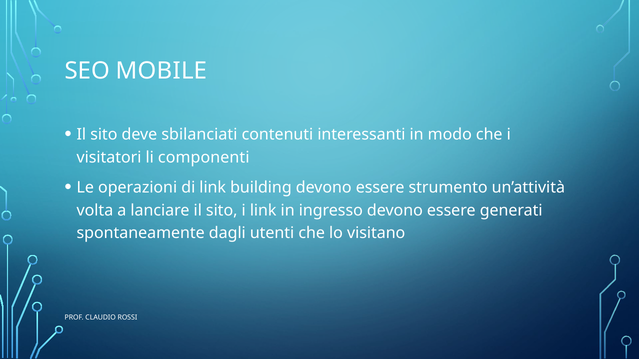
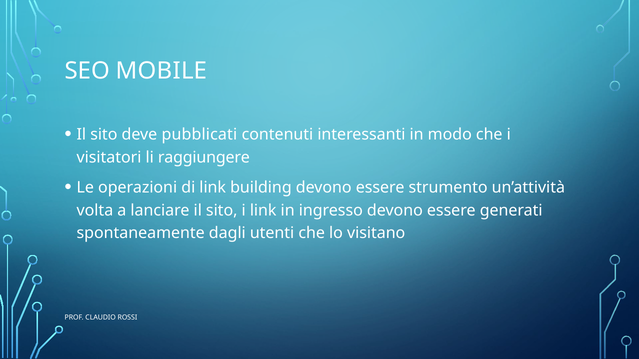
sbilanciati: sbilanciati -> pubblicati
componenti: componenti -> raggiungere
